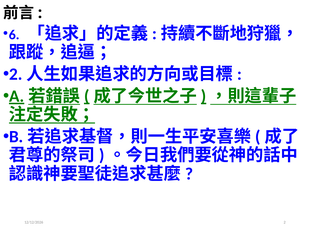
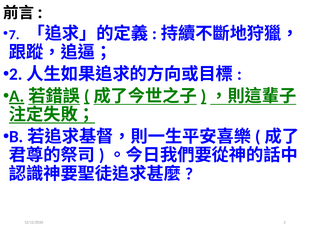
6: 6 -> 7
